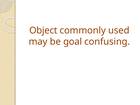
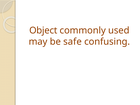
goal: goal -> safe
